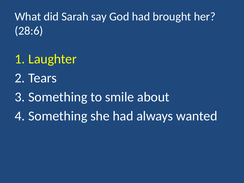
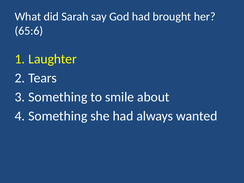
28:6: 28:6 -> 65:6
